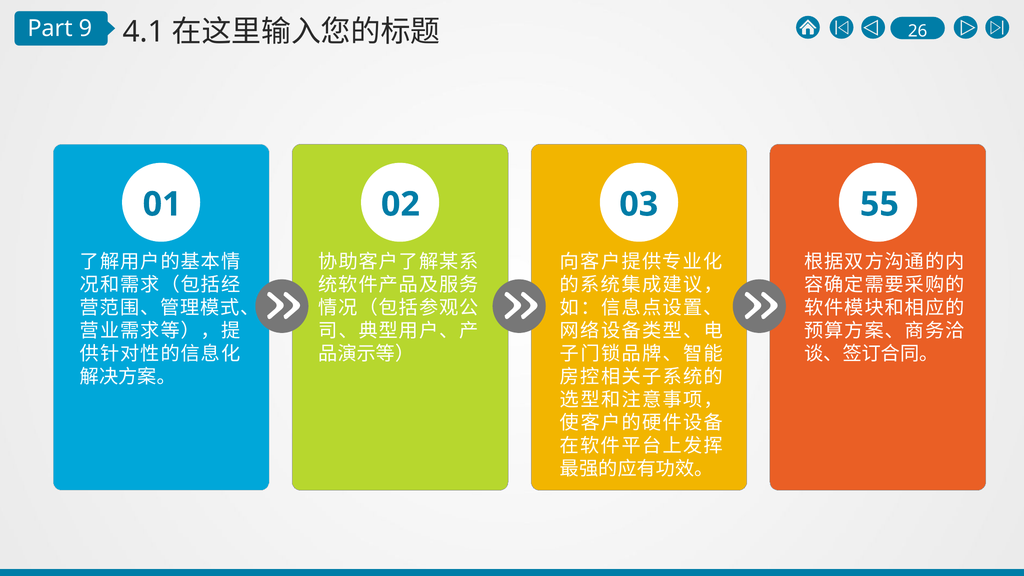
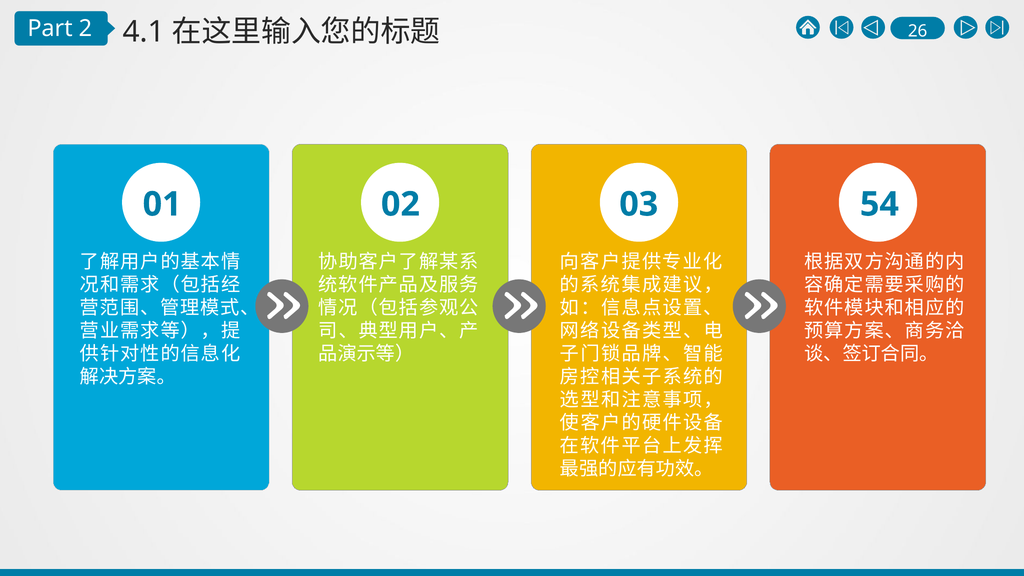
9: 9 -> 2
55: 55 -> 54
